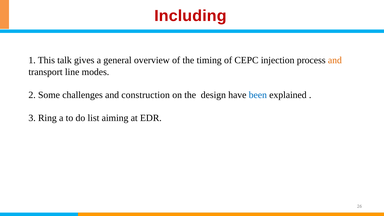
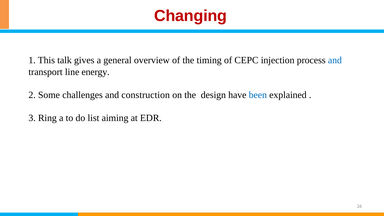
Including: Including -> Changing
and at (335, 60) colour: orange -> blue
modes: modes -> energy
